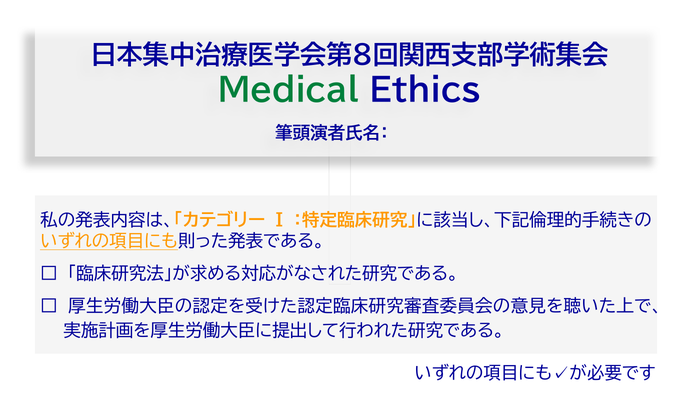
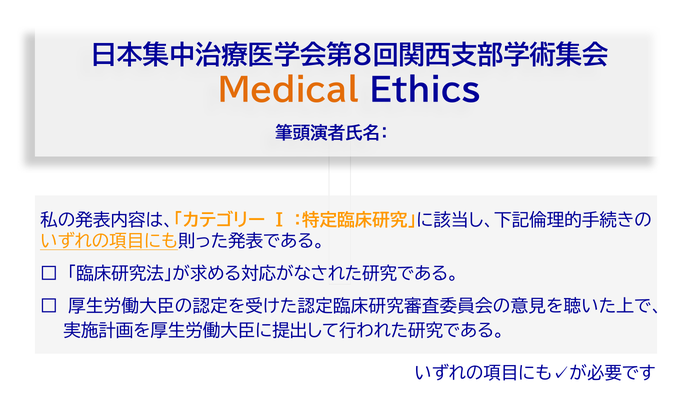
Medical colour: green -> orange
